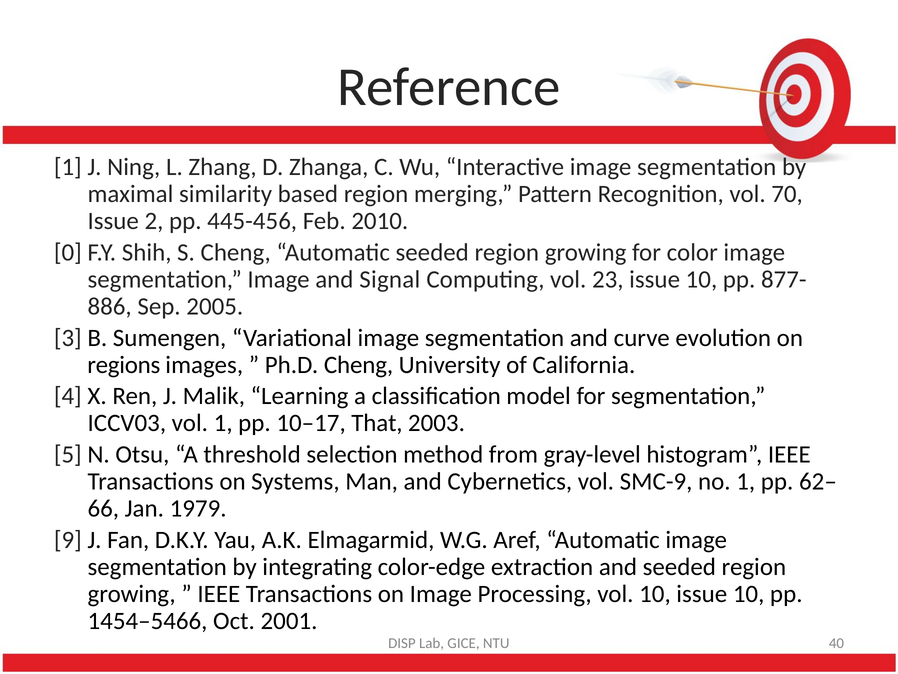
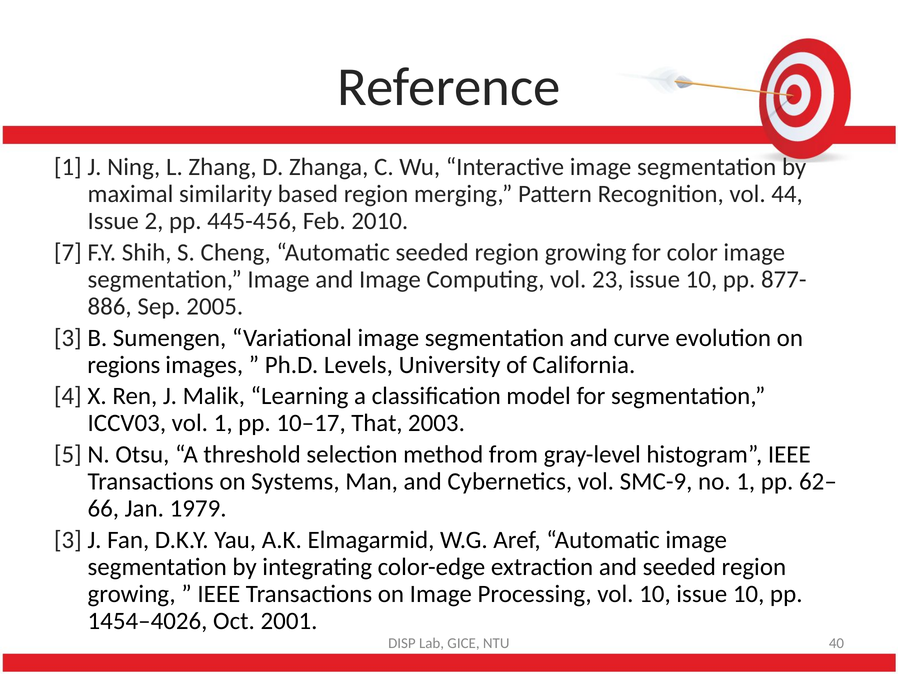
70: 70 -> 44
0: 0 -> 7
and Signal: Signal -> Image
Ph.D Cheng: Cheng -> Levels
9 at (68, 540): 9 -> 3
1454–5466: 1454–5466 -> 1454–4026
